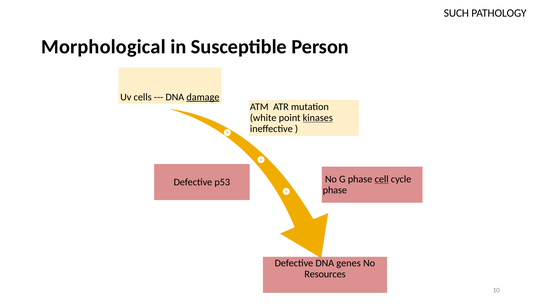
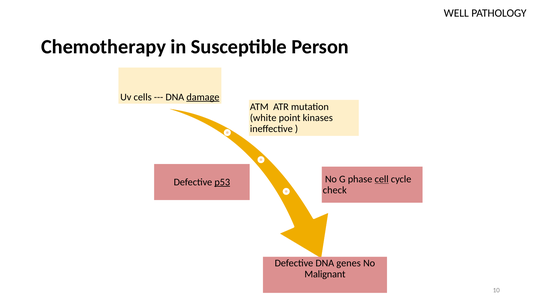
SUCH: SUCH -> WELL
Morphological: Morphological -> Chemotherapy
kinases underline: present -> none
p53 underline: none -> present
phase at (335, 190): phase -> check
Resources: Resources -> Malignant
